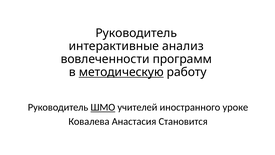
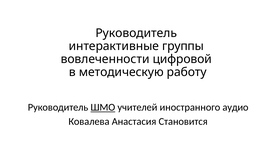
анализ: анализ -> группы
программ: программ -> цифровой
методическую underline: present -> none
уроке: уроке -> аудио
